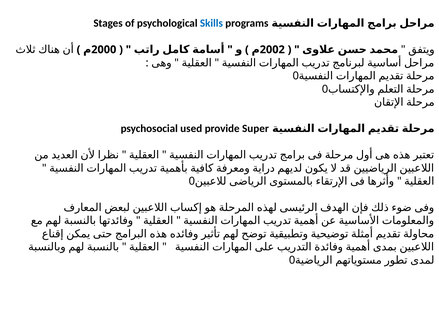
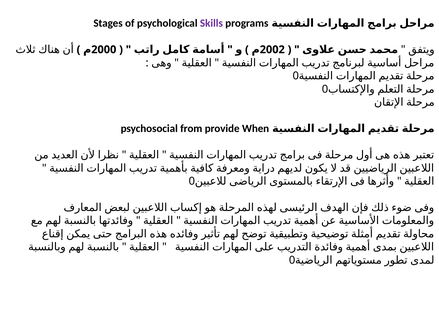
Skills colour: blue -> purple
used: used -> from
Super: Super -> When
